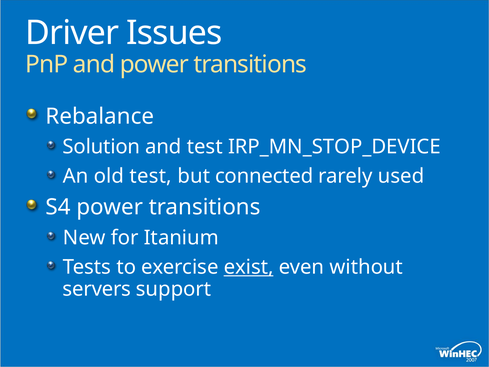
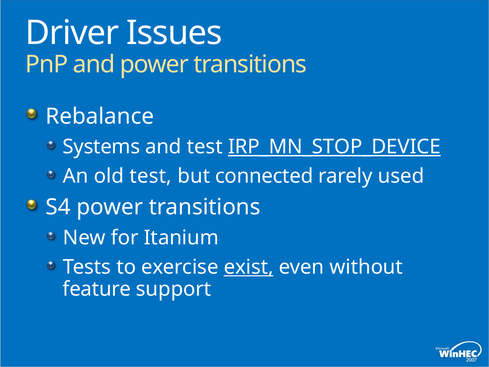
Solution: Solution -> Systems
IRP_MN_STOP_DEVICE underline: none -> present
servers: servers -> feature
